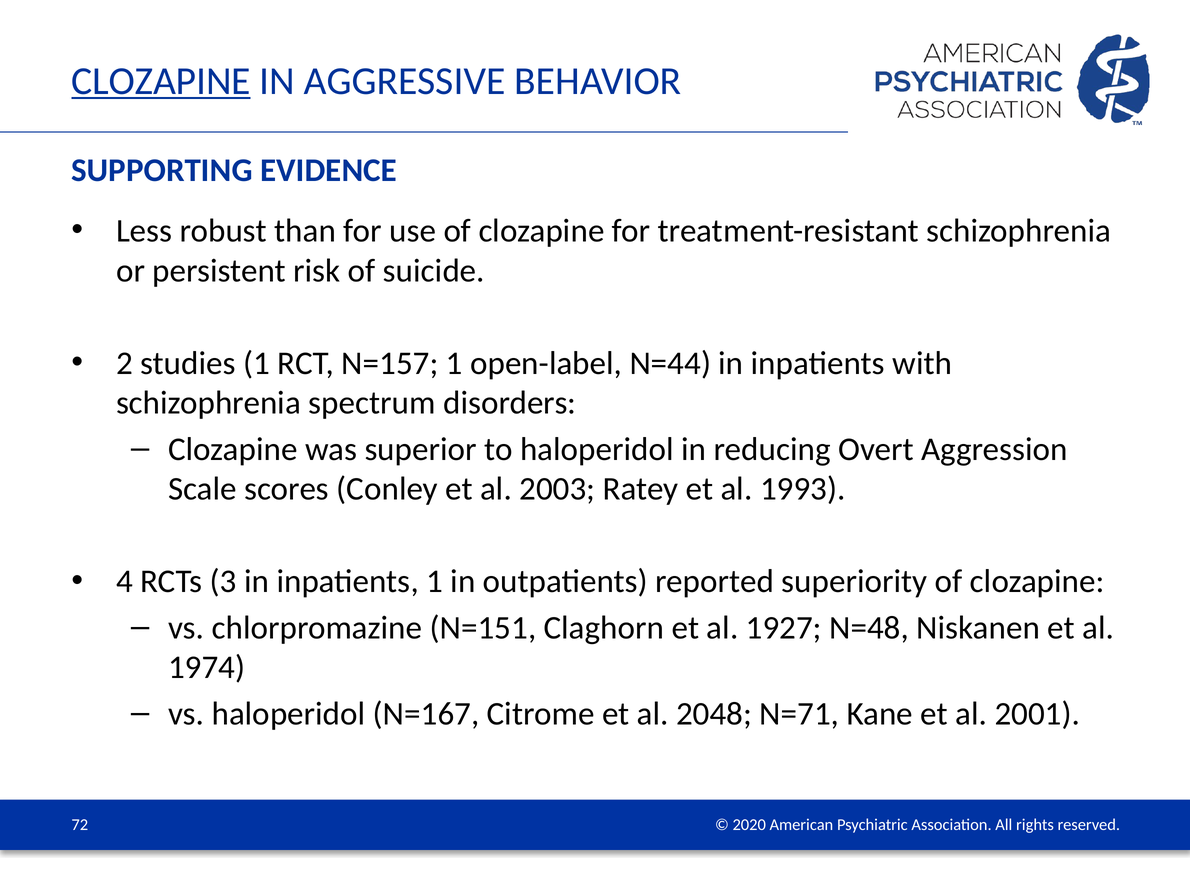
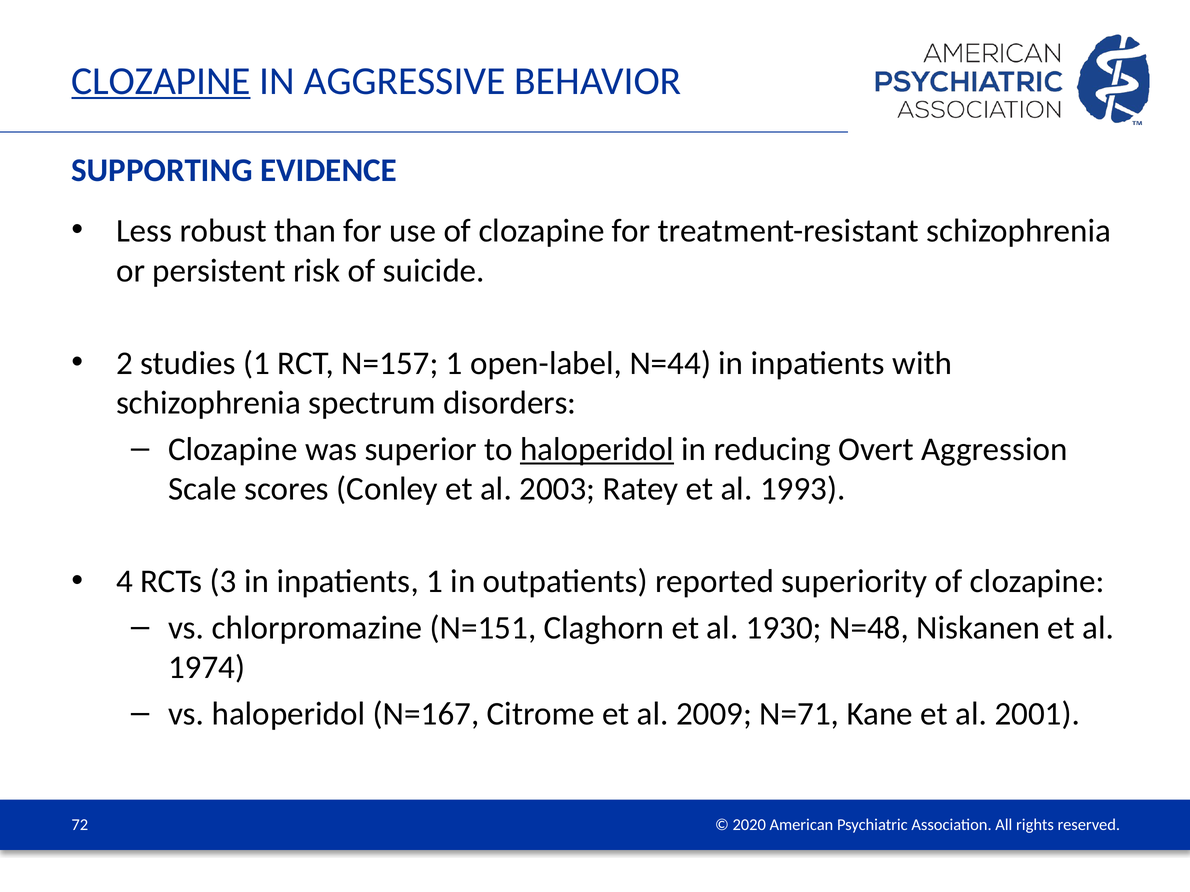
haloperidol at (597, 449) underline: none -> present
1927: 1927 -> 1930
2048: 2048 -> 2009
